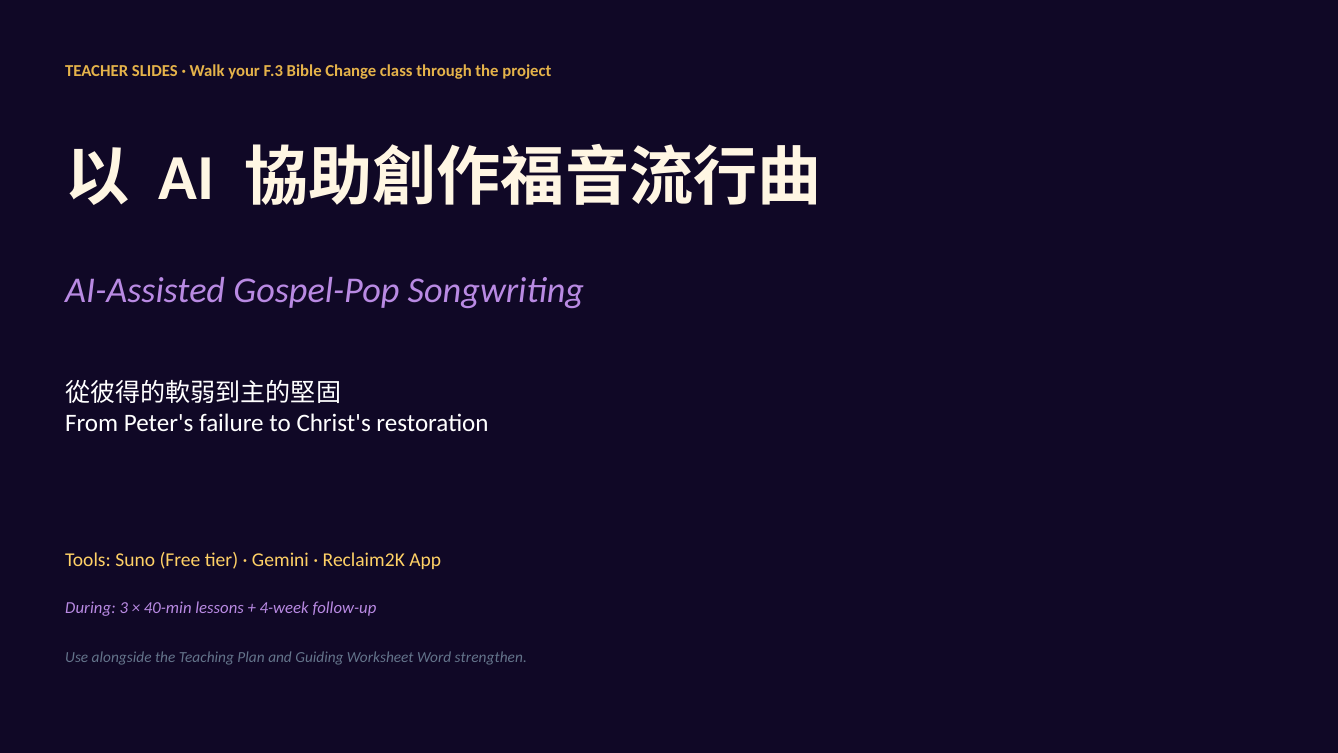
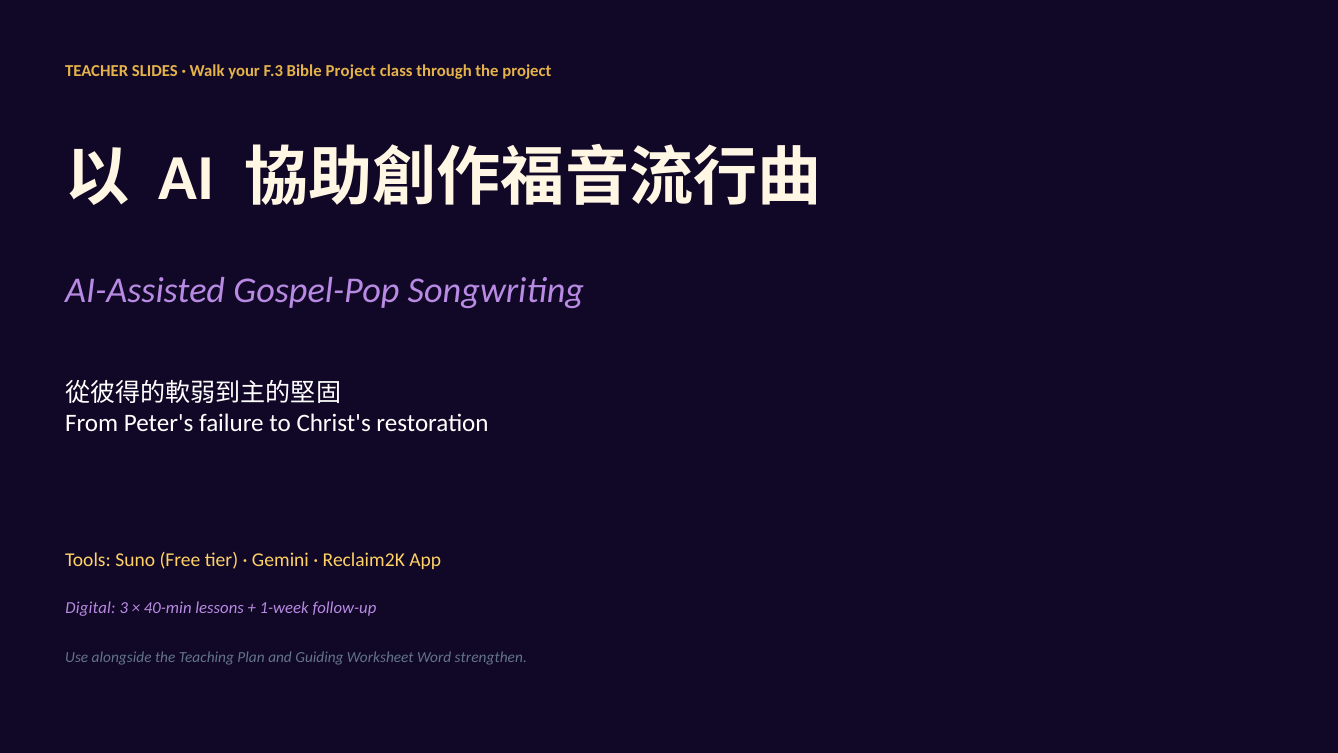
Bible Change: Change -> Project
During: During -> Digital
4-week: 4-week -> 1-week
